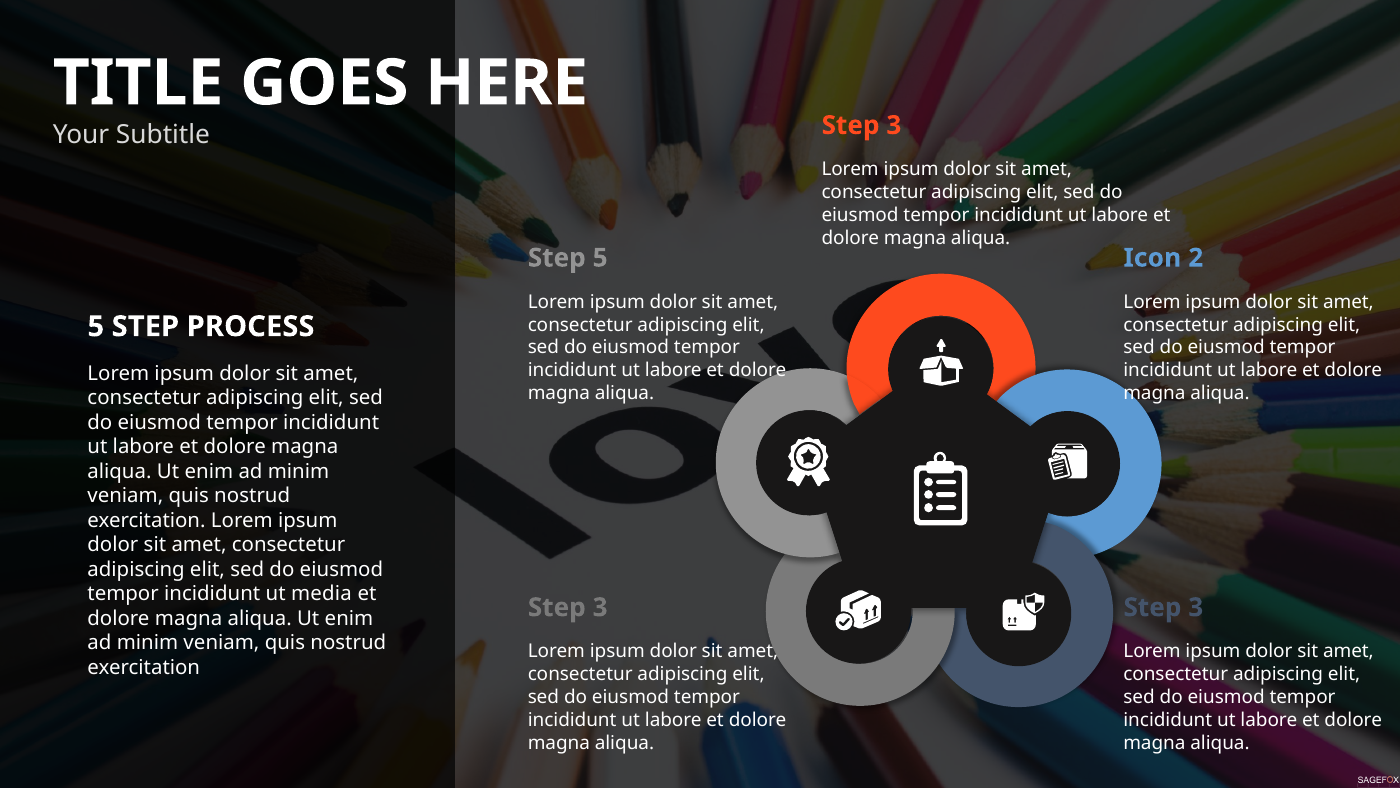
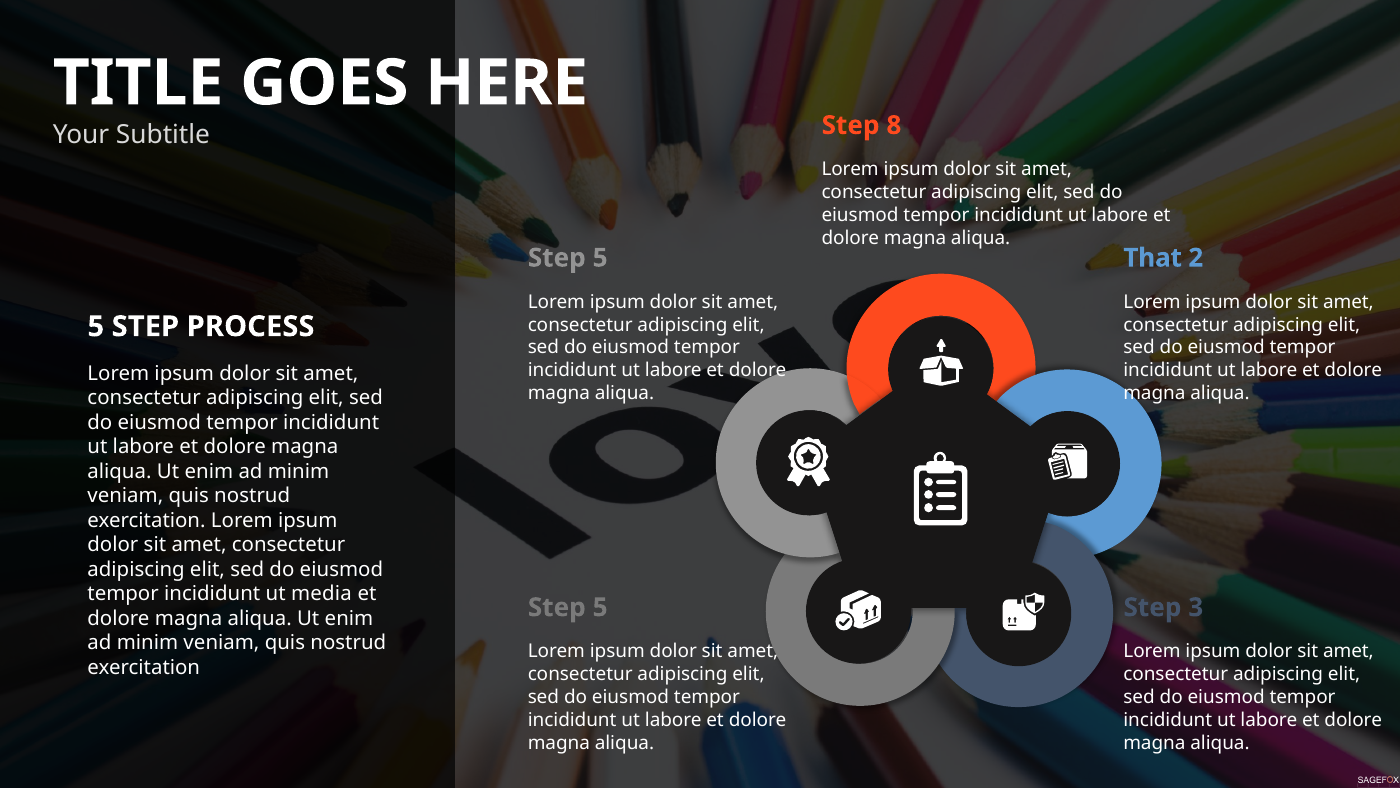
3 at (894, 125): 3 -> 8
Icon: Icon -> That
3 at (600, 607): 3 -> 5
